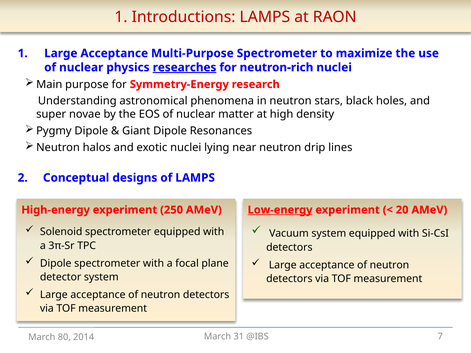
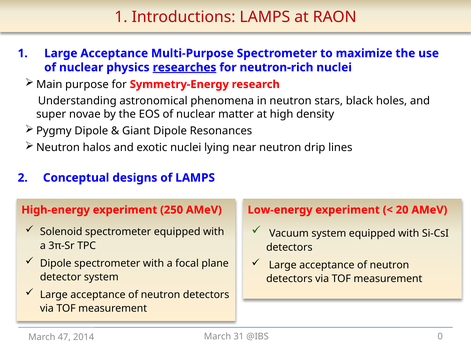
Low-energy underline: present -> none
7: 7 -> 0
80: 80 -> 47
